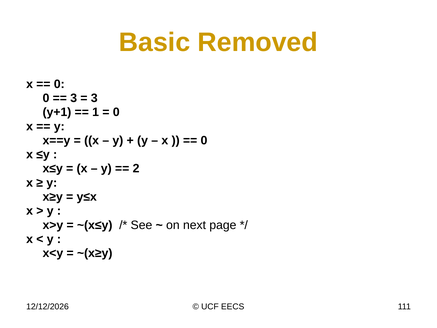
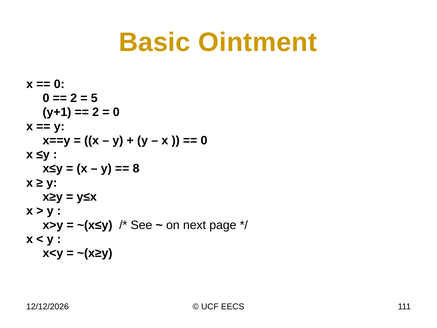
Removed: Removed -> Ointment
3 at (74, 98): 3 -> 2
3 at (94, 98): 3 -> 5
1 at (96, 112): 1 -> 2
2: 2 -> 8
